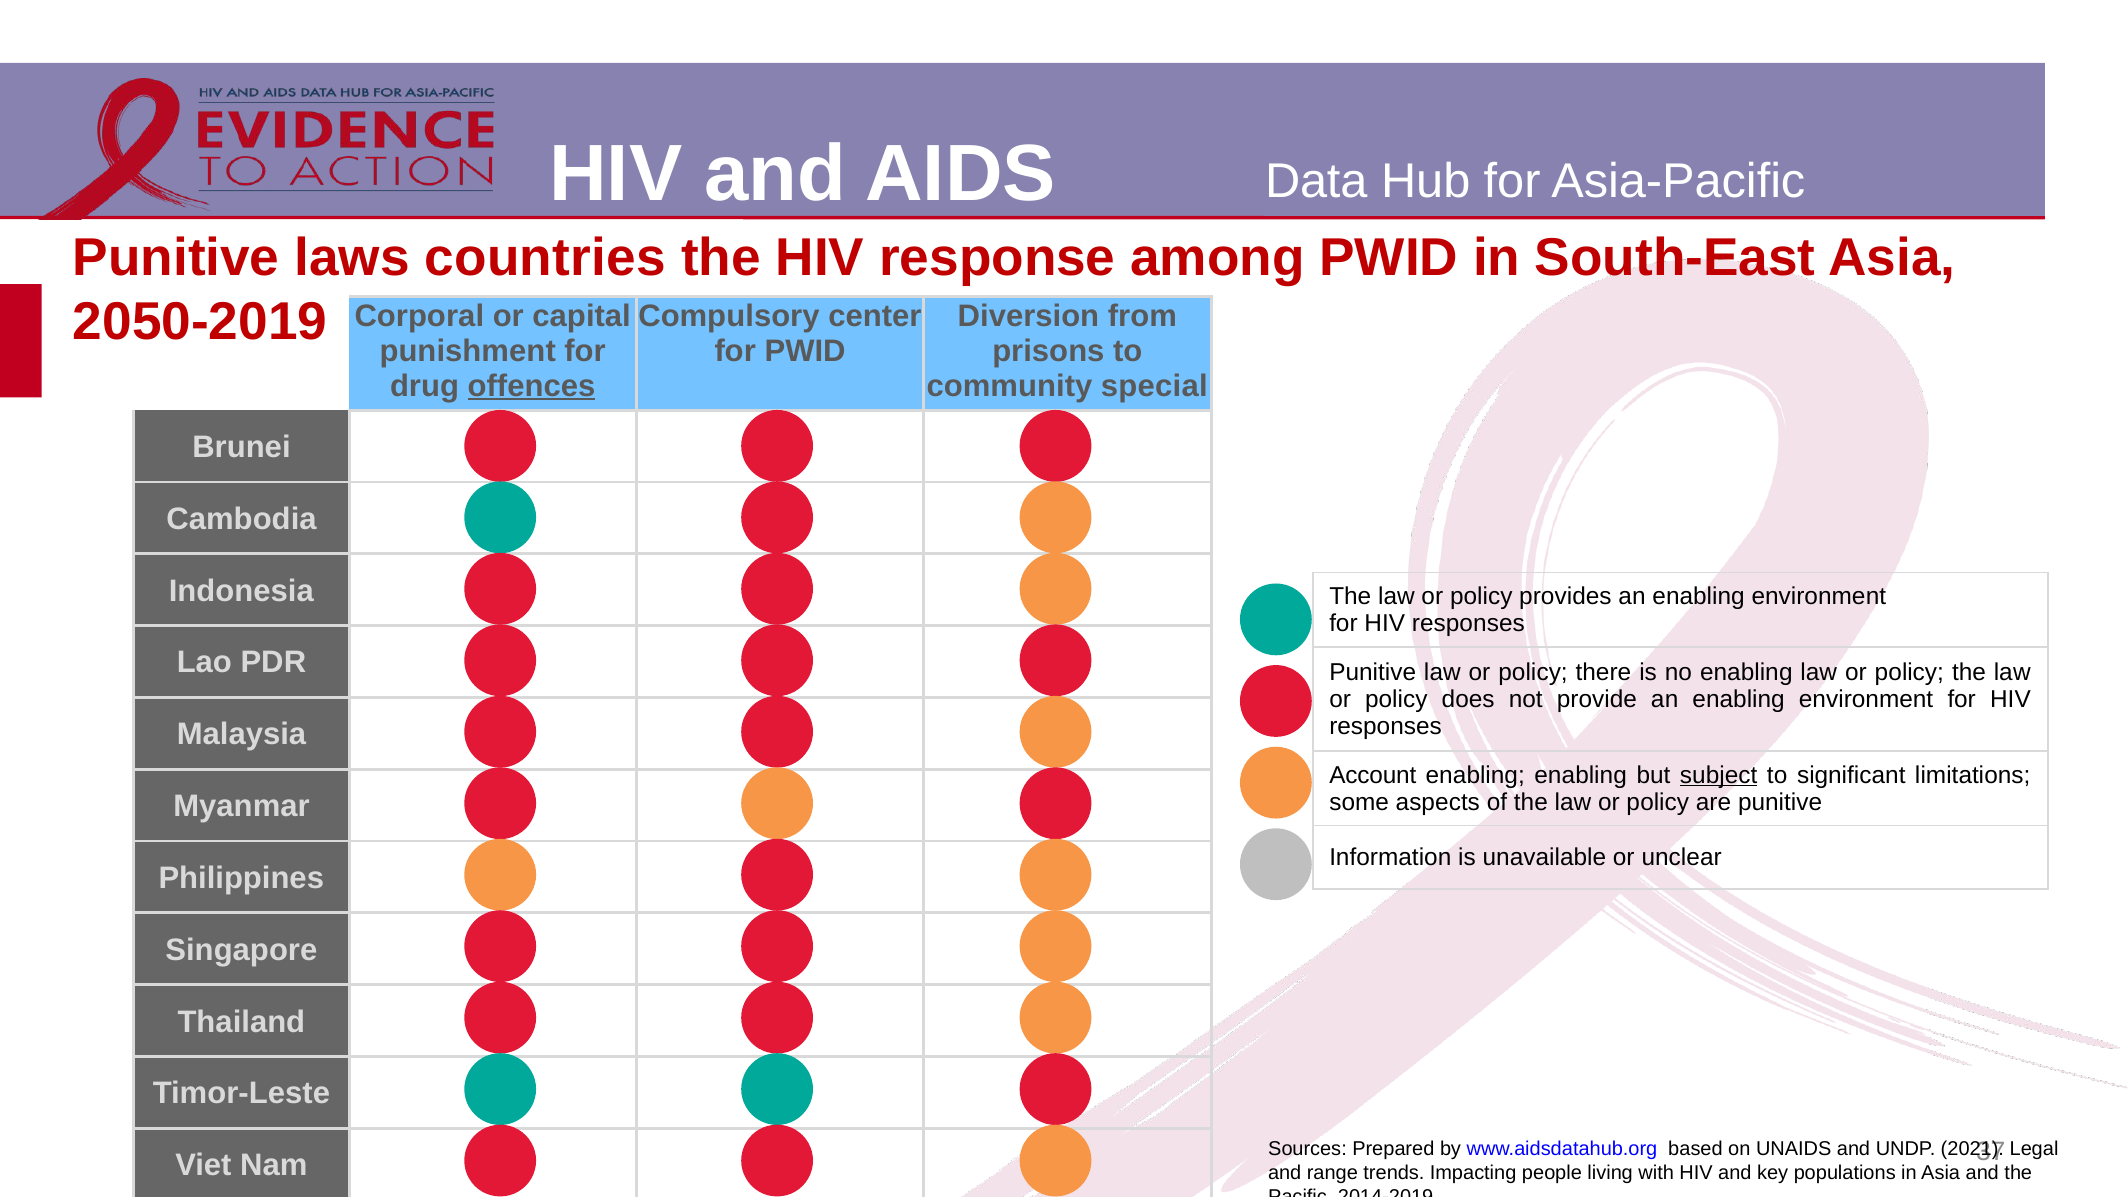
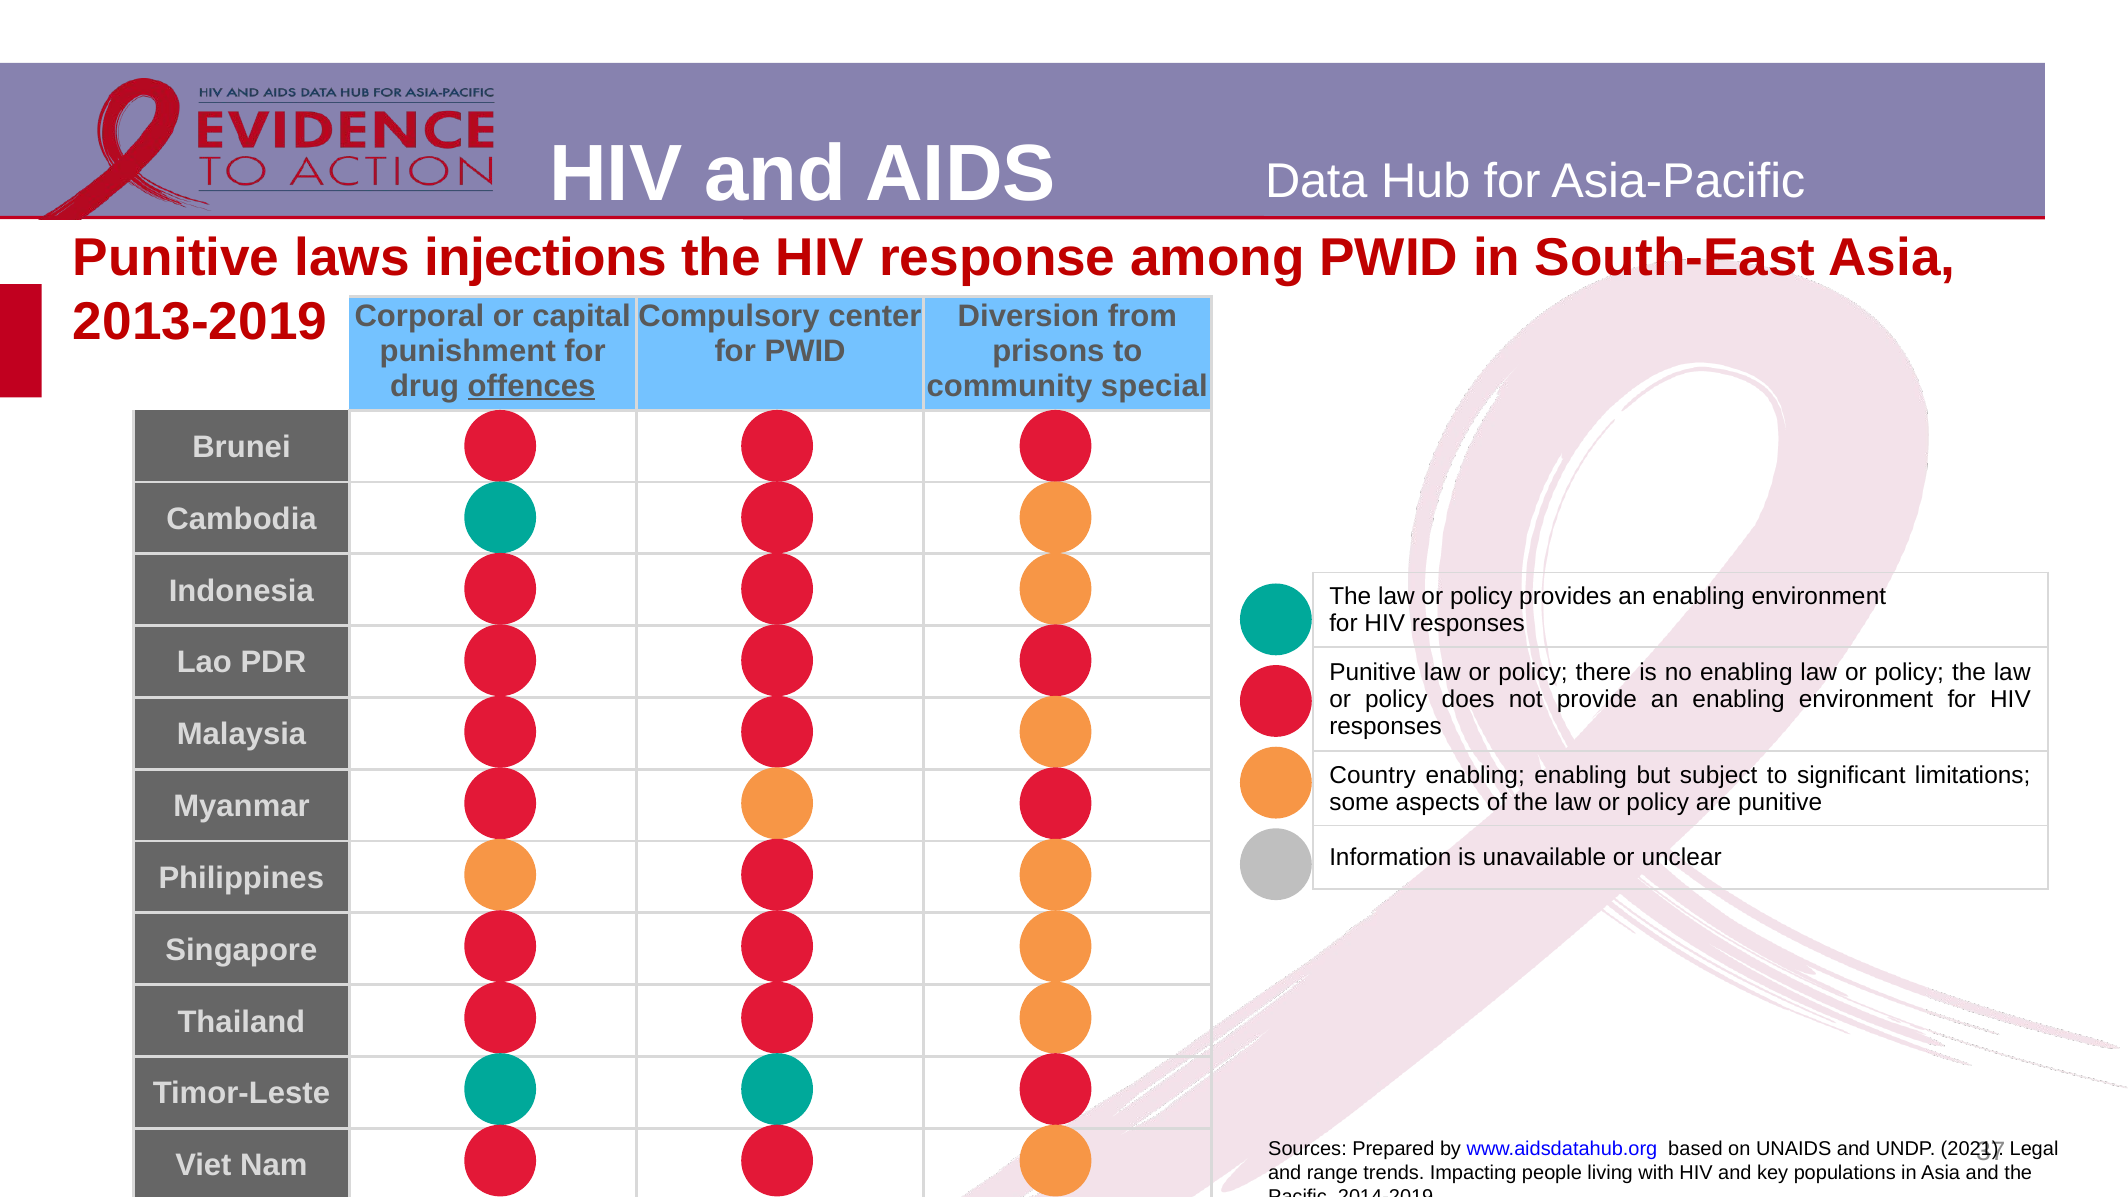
countries: countries -> injections
2050-2019: 2050-2019 -> 2013-2019
Account: Account -> Country
subject underline: present -> none
